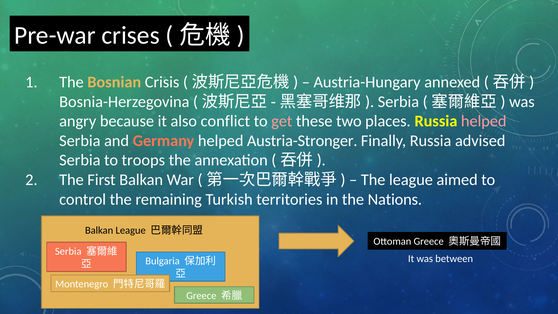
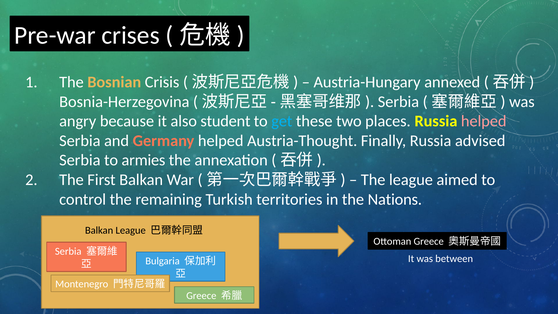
conflict: conflict -> student
get colour: pink -> light blue
Austria-Stronger: Austria-Stronger -> Austria-Thought
troops: troops -> armies
